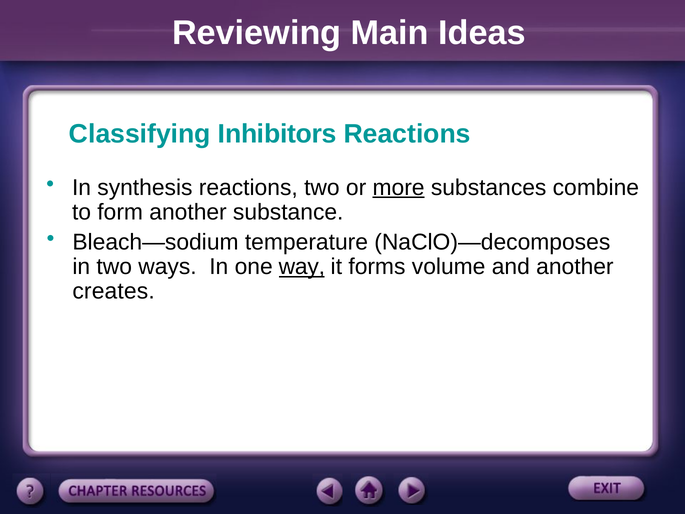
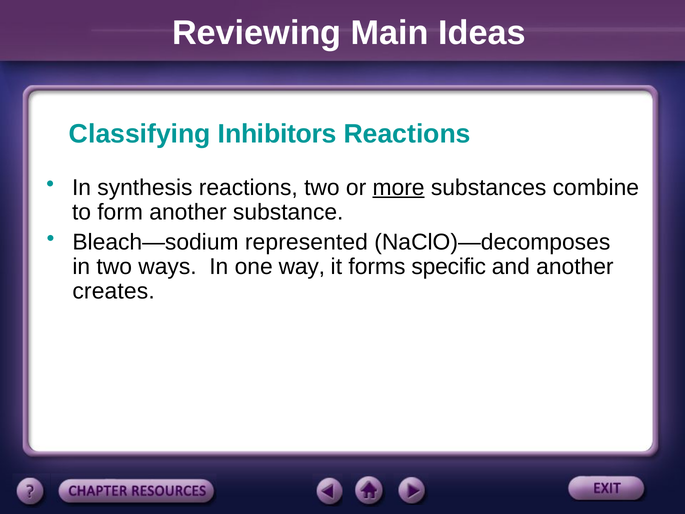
temperature: temperature -> represented
way underline: present -> none
volume: volume -> specific
